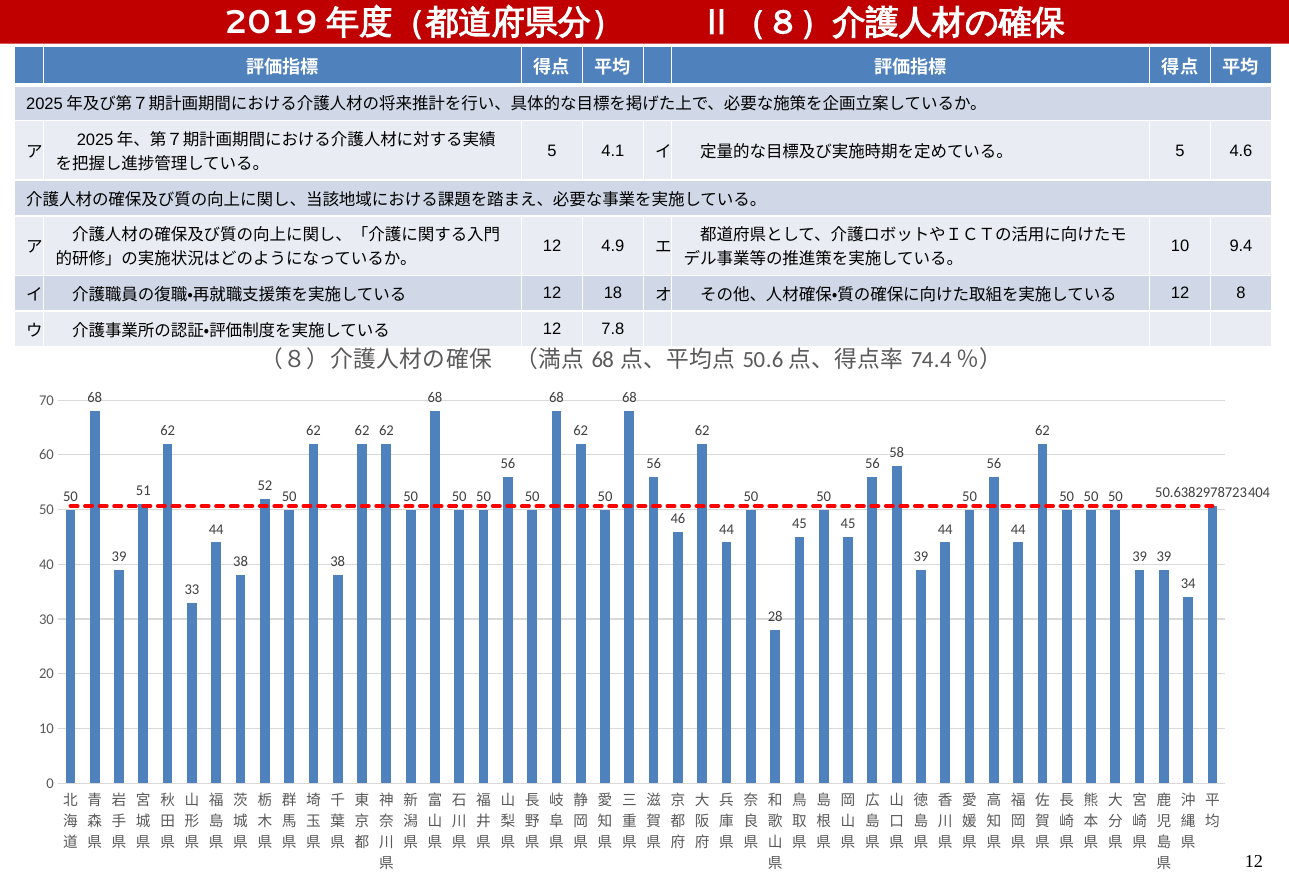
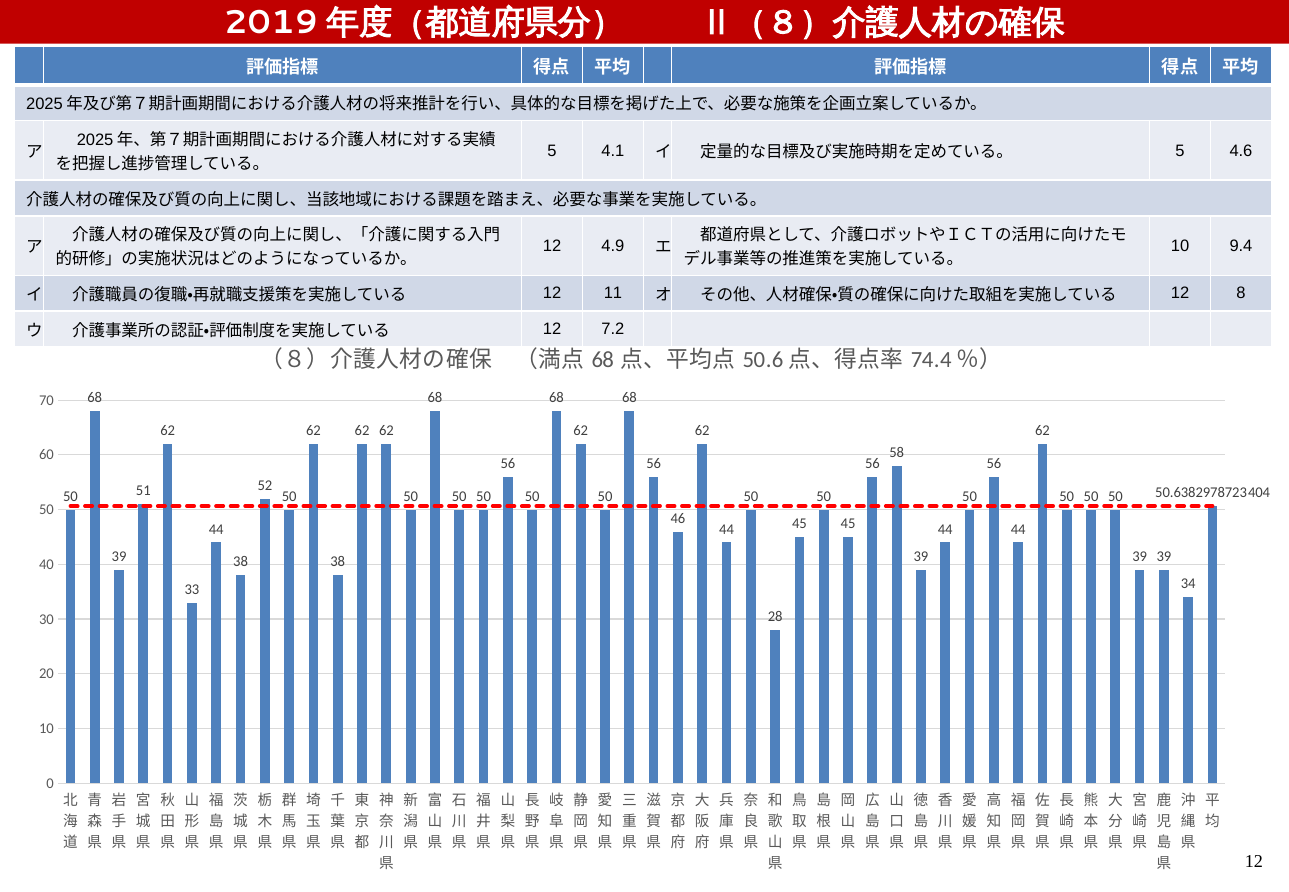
18: 18 -> 11
7.8: 7.8 -> 7.2
